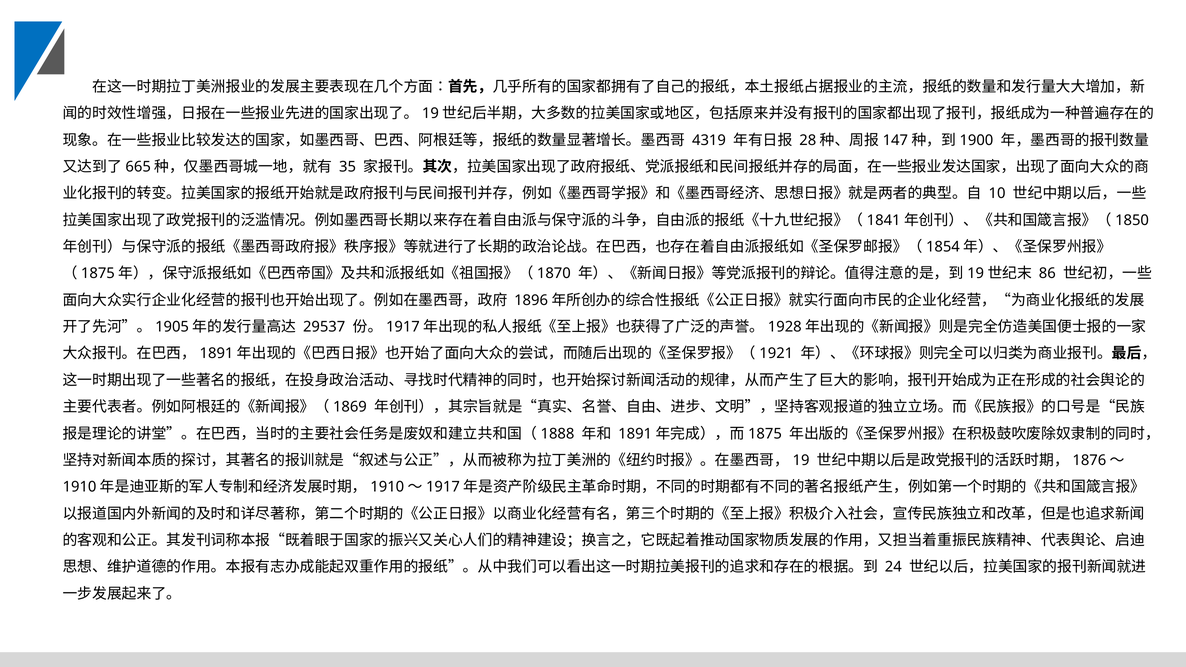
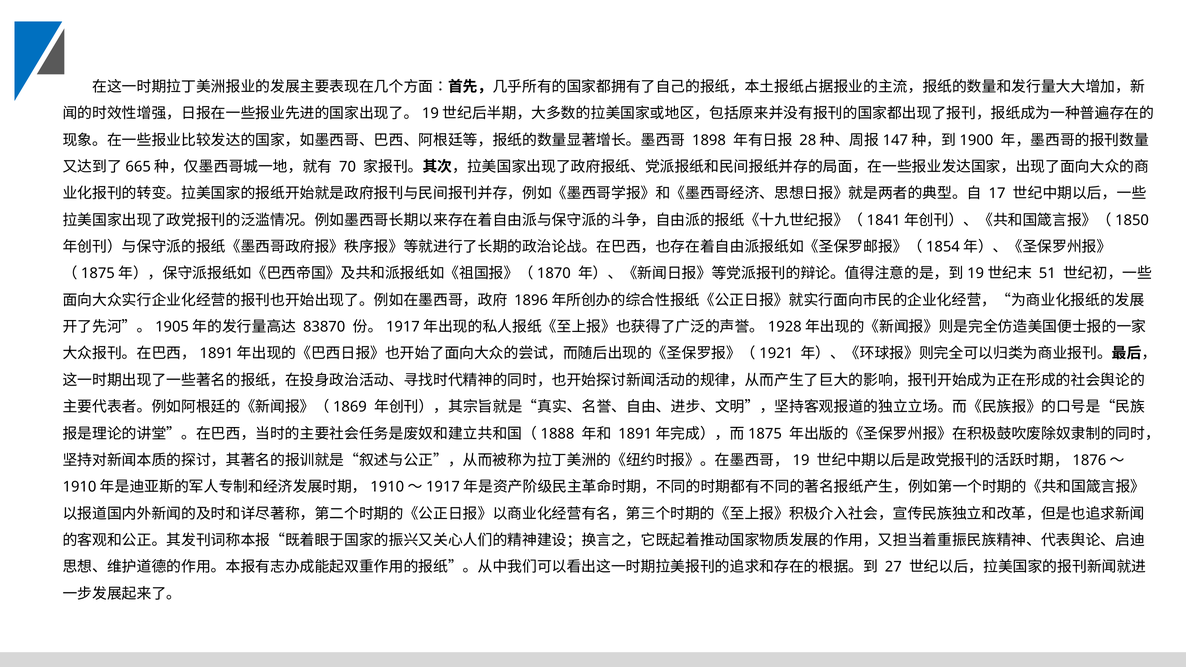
4319: 4319 -> 1898
35: 35 -> 70
10: 10 -> 17
86: 86 -> 51
29537: 29537 -> 83870
24: 24 -> 27
